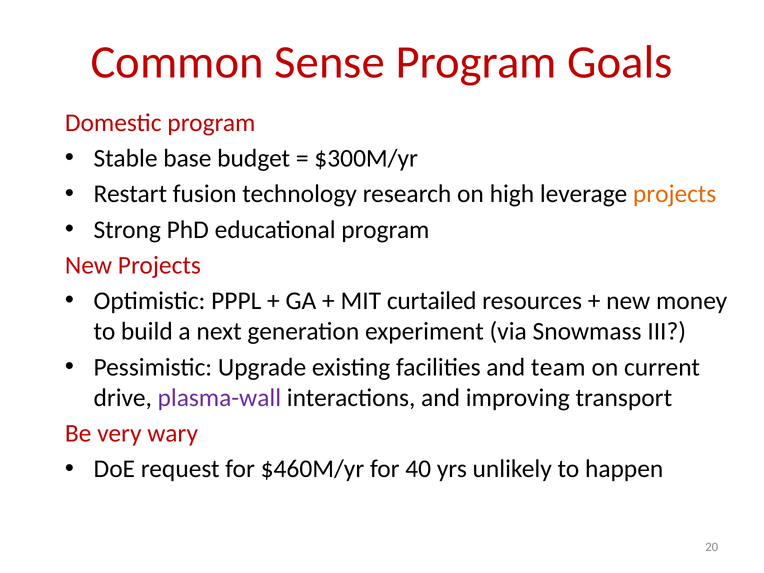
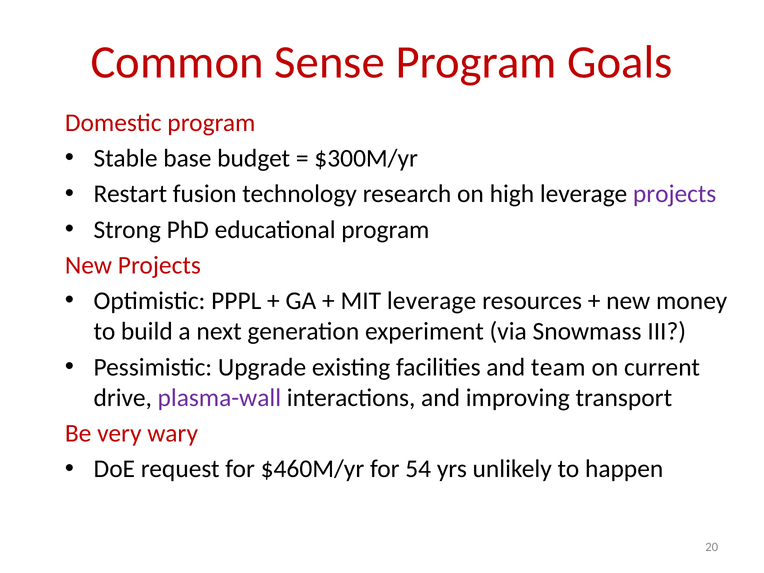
projects at (675, 194) colour: orange -> purple
MIT curtailed: curtailed -> leverage
40: 40 -> 54
